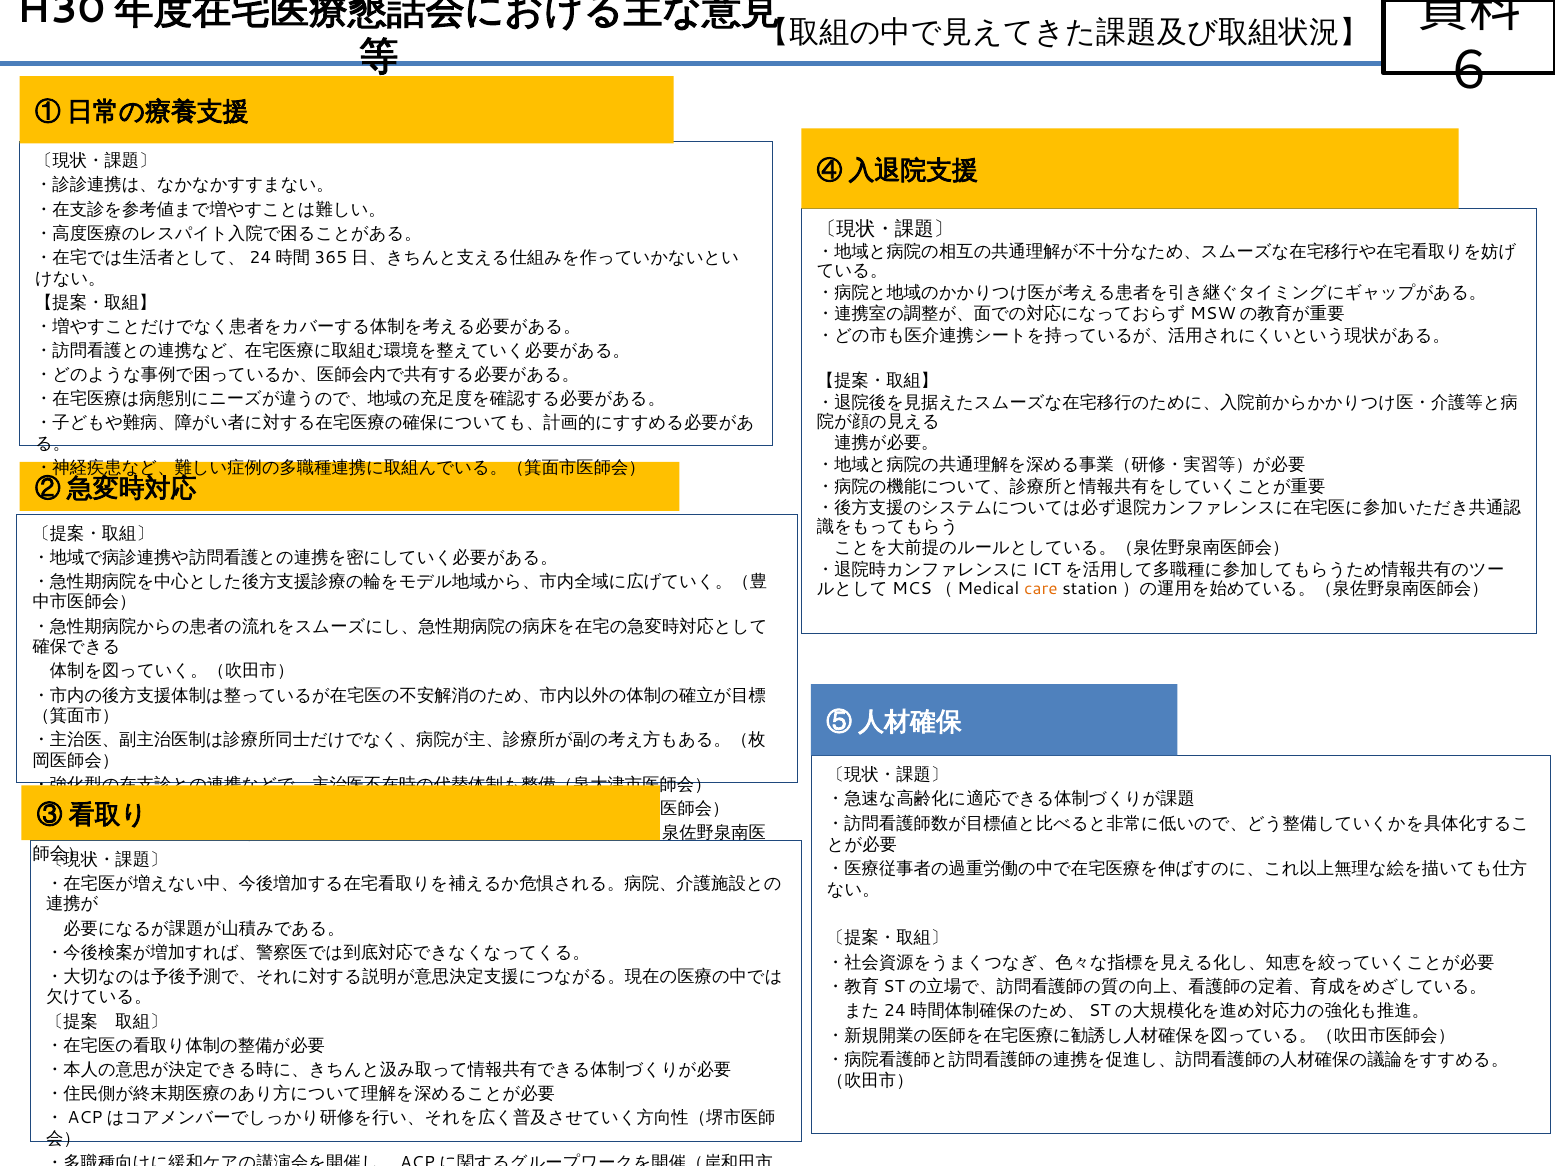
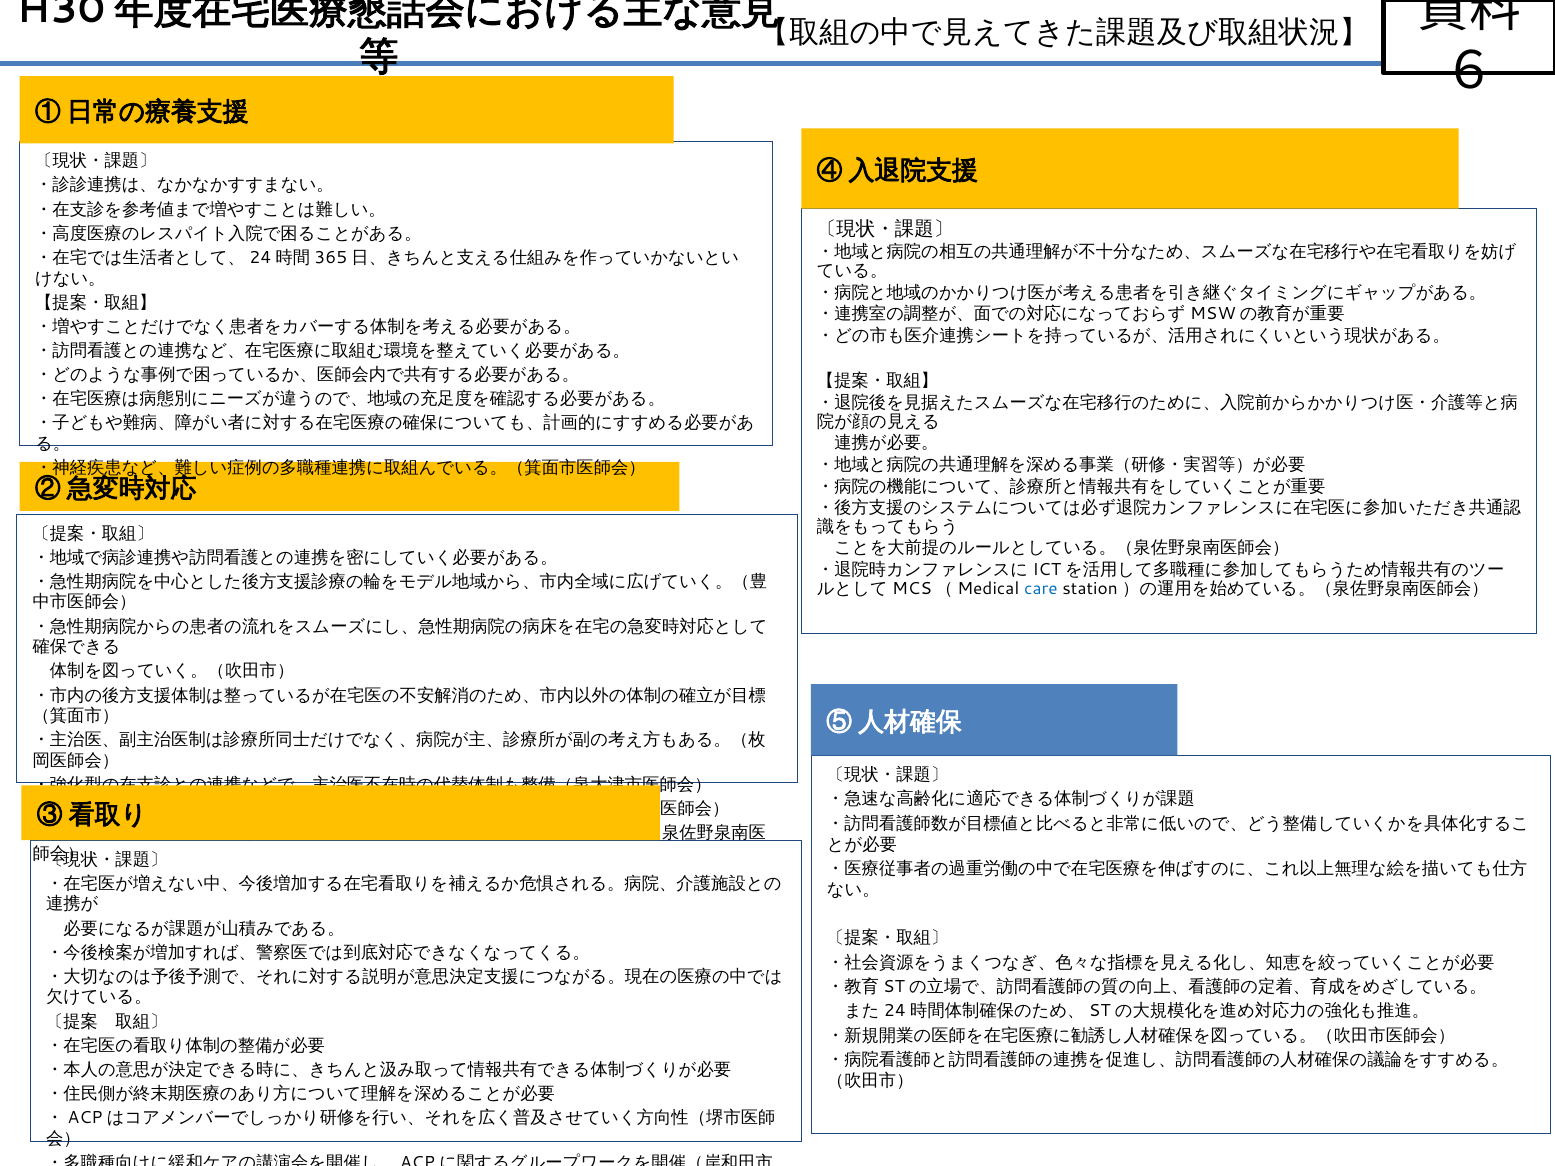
care colour: orange -> blue
